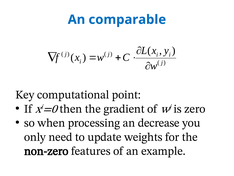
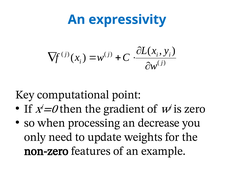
comparable: comparable -> expressivity
